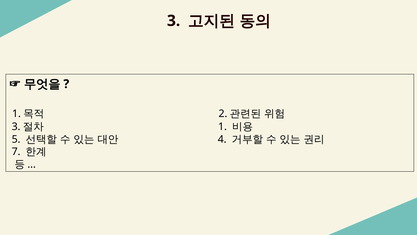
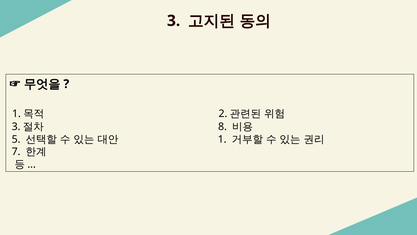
1 at (223, 126): 1 -> 8
4 at (222, 139): 4 -> 1
